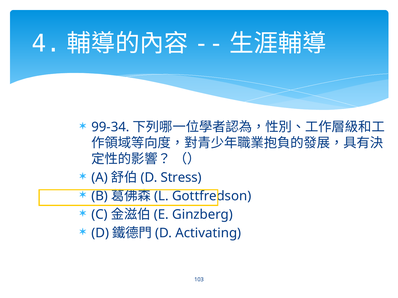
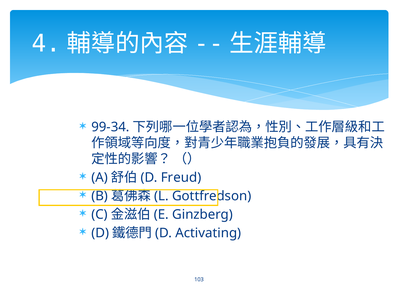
Stress: Stress -> Freud
